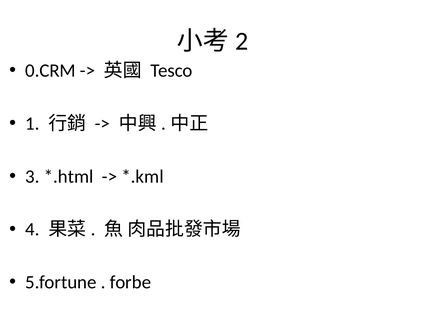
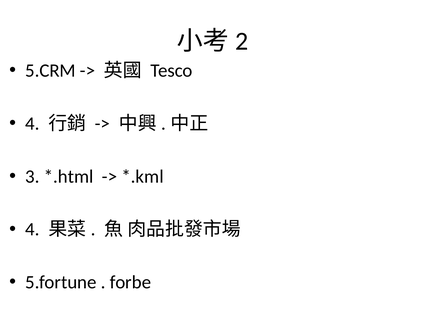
0.CRM: 0.CRM -> 5.CRM
1 at (32, 123): 1 -> 4
